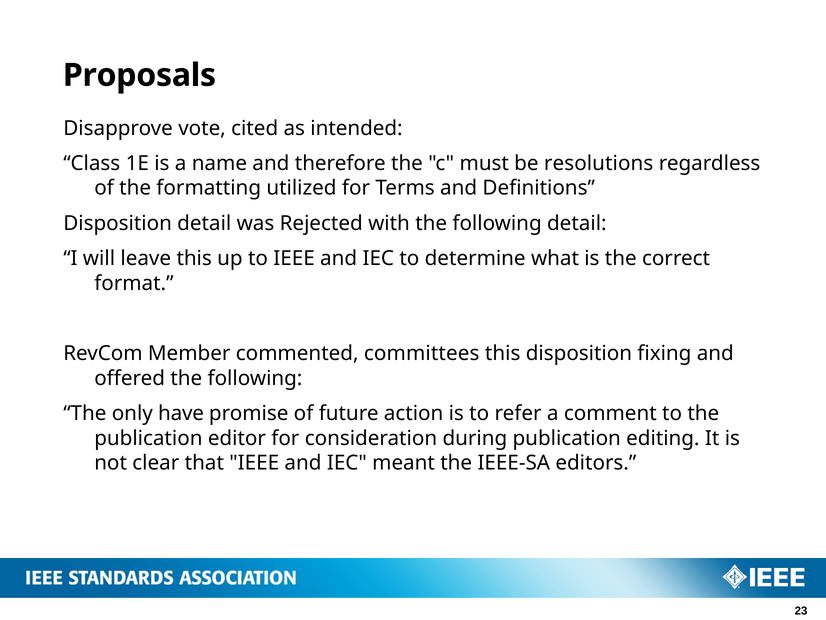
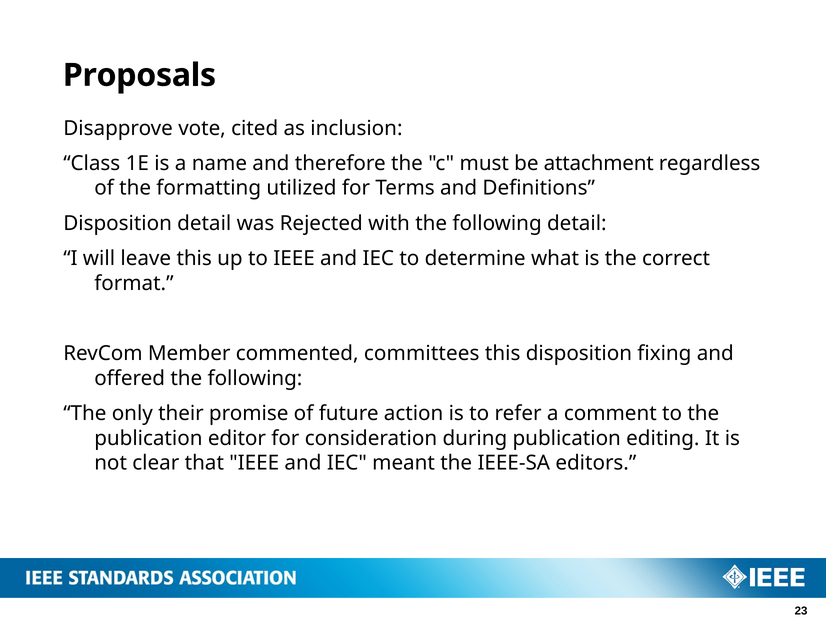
intended: intended -> inclusion
resolutions: resolutions -> attachment
have: have -> their
